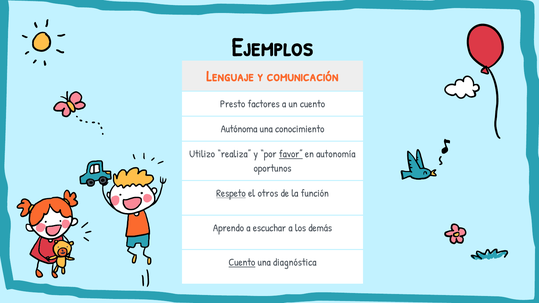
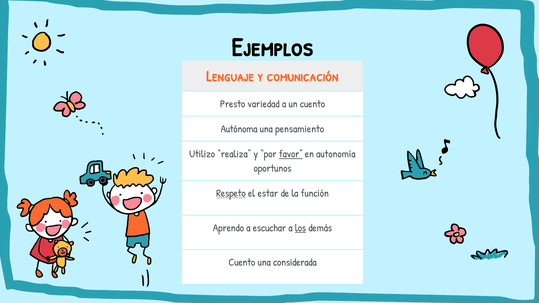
factores: factores -> variedad
conocimiento: conocimiento -> pensamiento
otros: otros -> estar
los underline: none -> present
Cuento at (242, 263) underline: present -> none
diagnóstica: diagnóstica -> considerada
